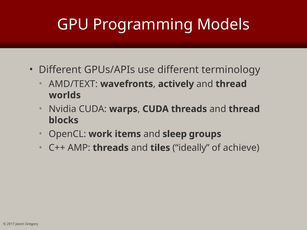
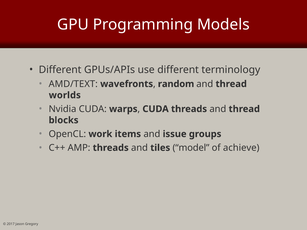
actively: actively -> random
sleep: sleep -> issue
ideally: ideally -> model
